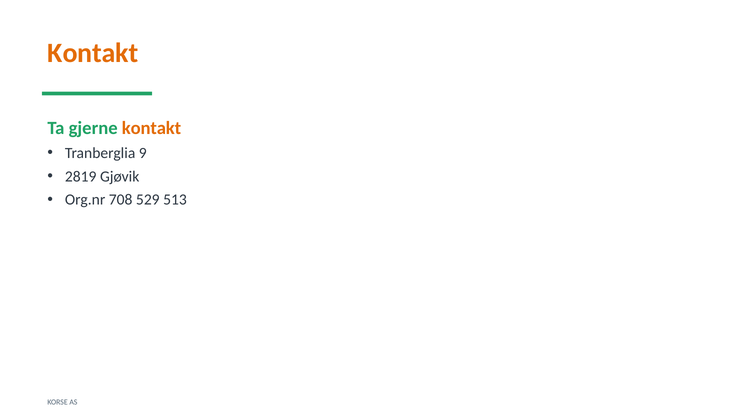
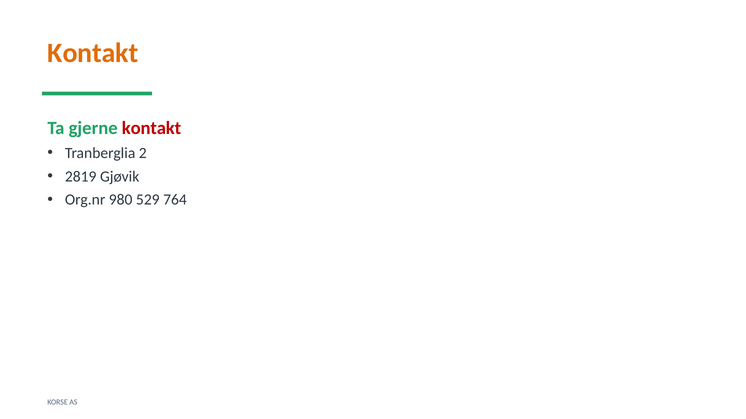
kontakt at (151, 128) colour: orange -> red
9: 9 -> 2
708: 708 -> 980
513: 513 -> 764
